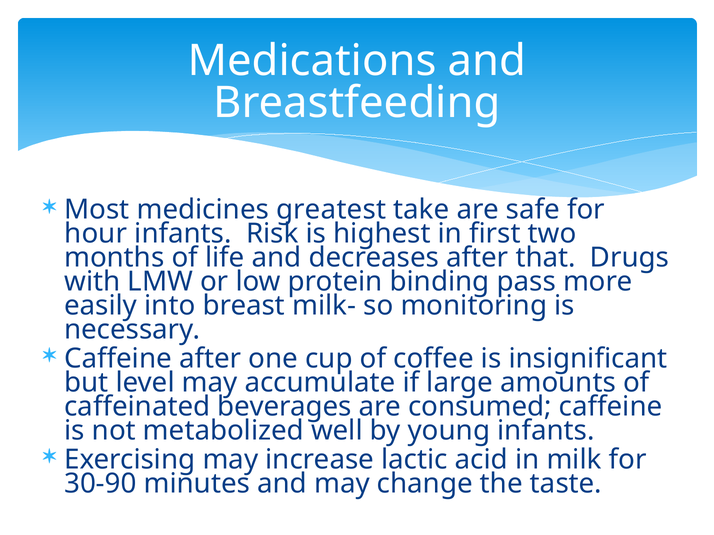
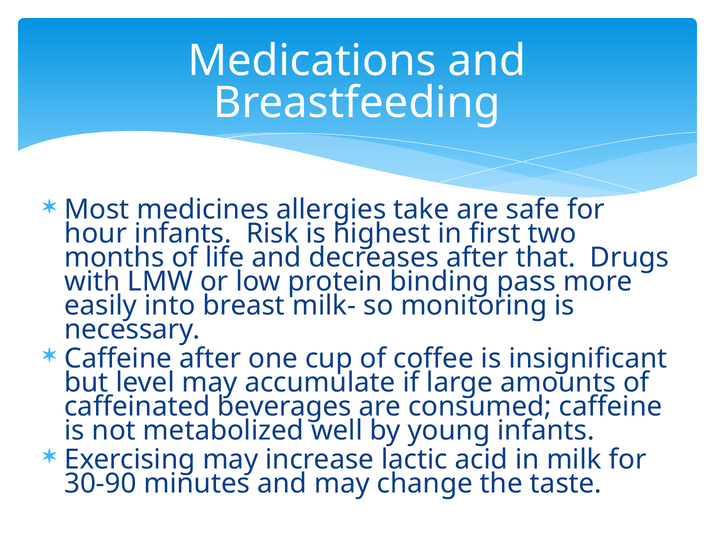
greatest: greatest -> allergies
